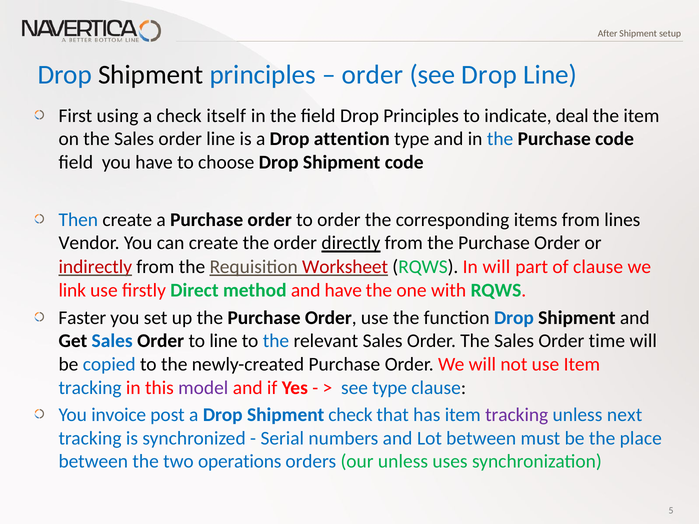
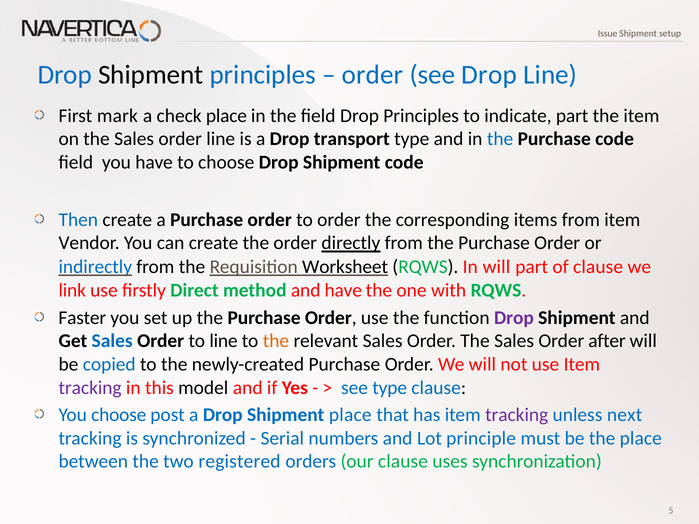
After: After -> Issue
using: using -> mark
check itself: itself -> place
indicate deal: deal -> part
attention: attention -> transport
from lines: lines -> item
indirectly colour: red -> blue
Worksheet colour: red -> black
Drop at (514, 318) colour: blue -> purple
the at (276, 341) colour: blue -> orange
time: time -> after
tracking at (90, 388) colour: blue -> purple
model colour: purple -> black
You invoice: invoice -> choose
Shipment check: check -> place
Lot between: between -> principle
operations: operations -> registered
our unless: unless -> clause
